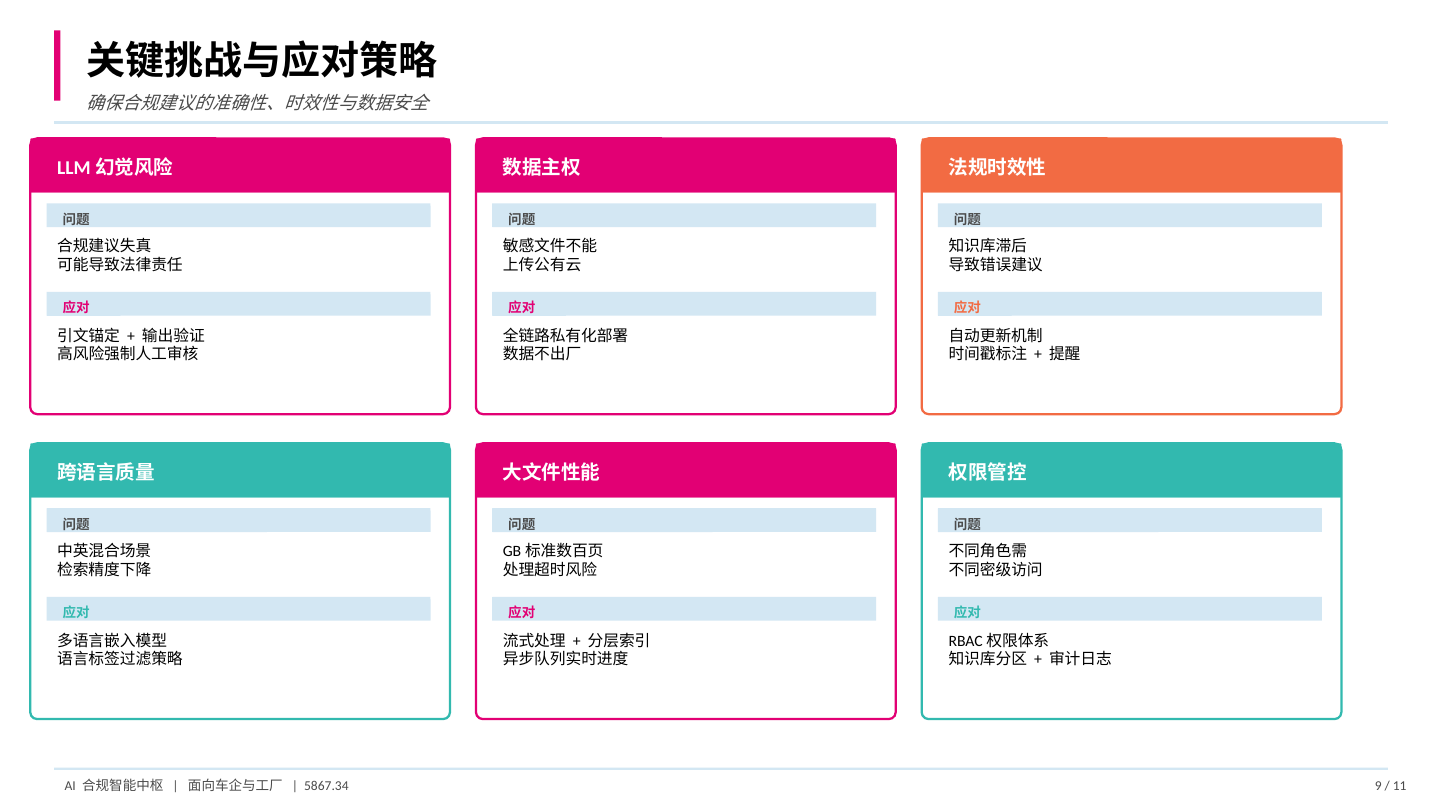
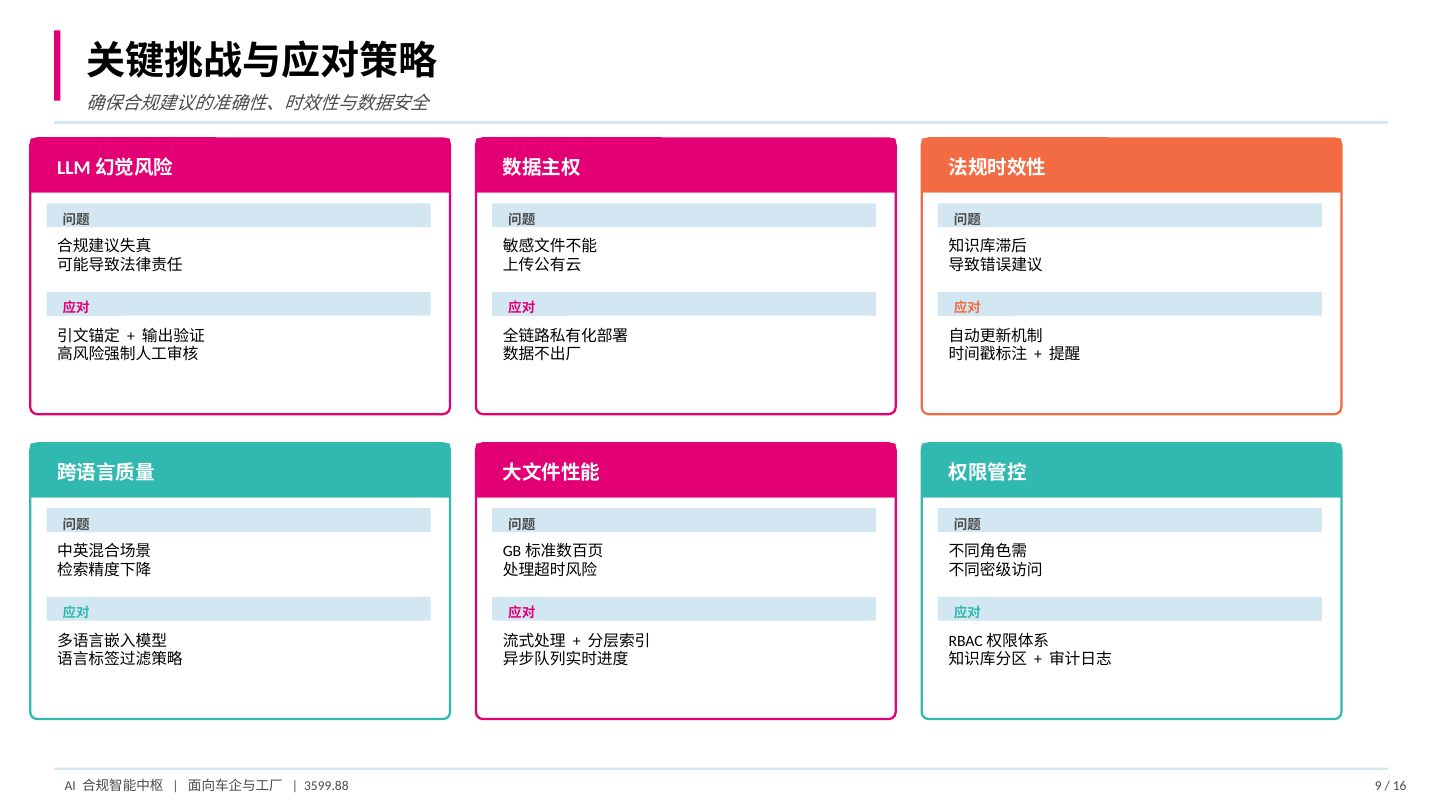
5867.34: 5867.34 -> 3599.88
11: 11 -> 16
